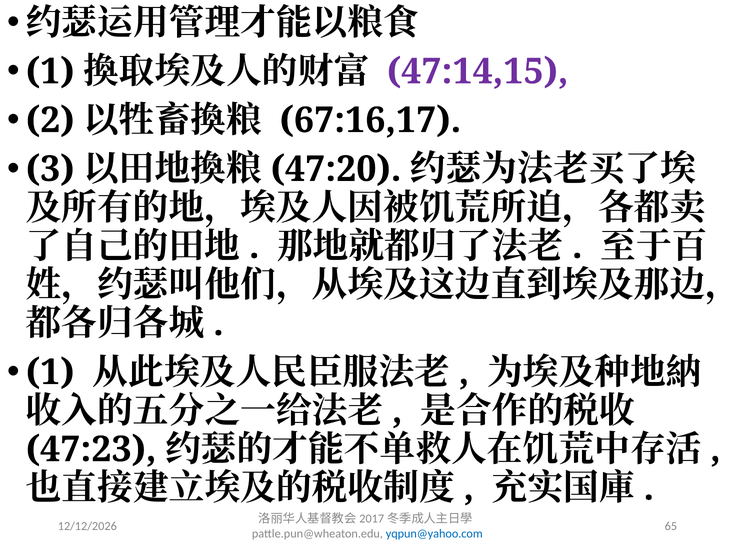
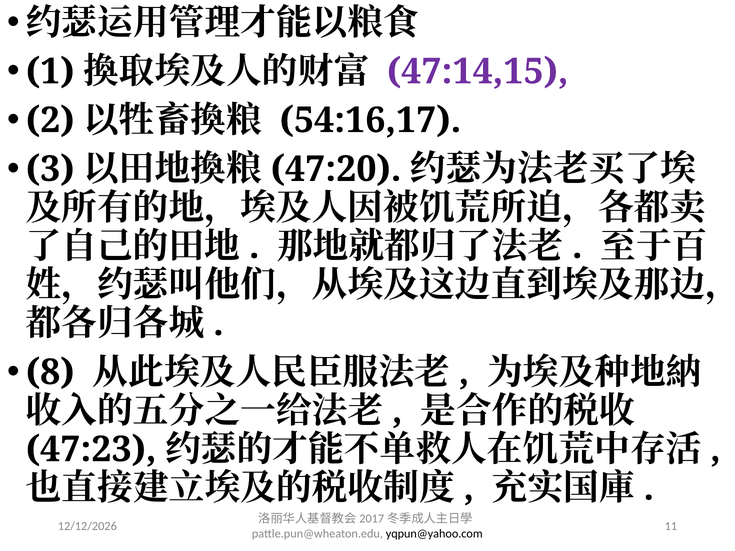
67:16,17: 67:16,17 -> 54:16,17
1 at (50, 372): 1 -> 8
65: 65 -> 11
yqpun@yahoo.com colour: blue -> black
